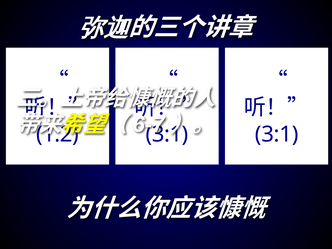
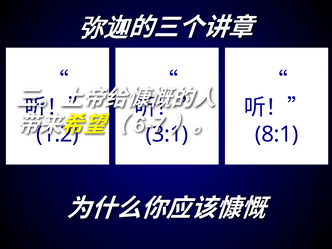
3:1 at (277, 134): 3:1 -> 8:1
